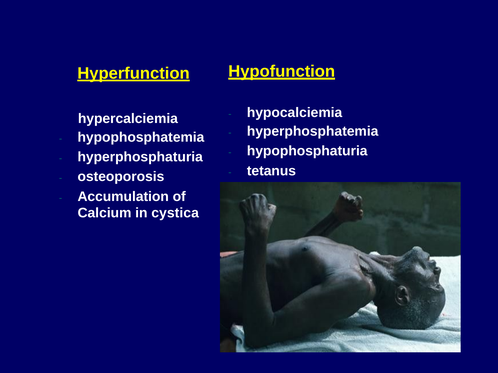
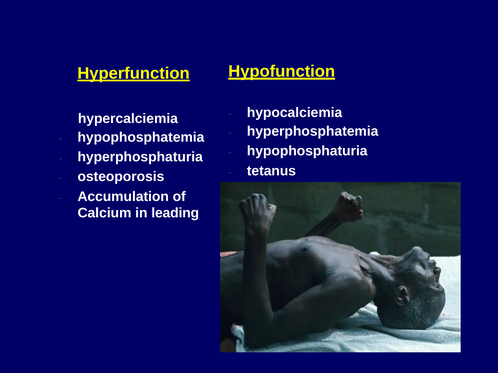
cystica: cystica -> leading
